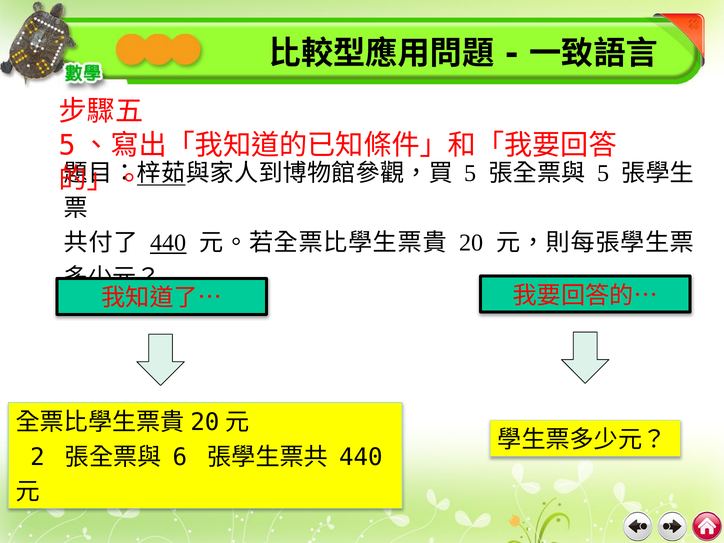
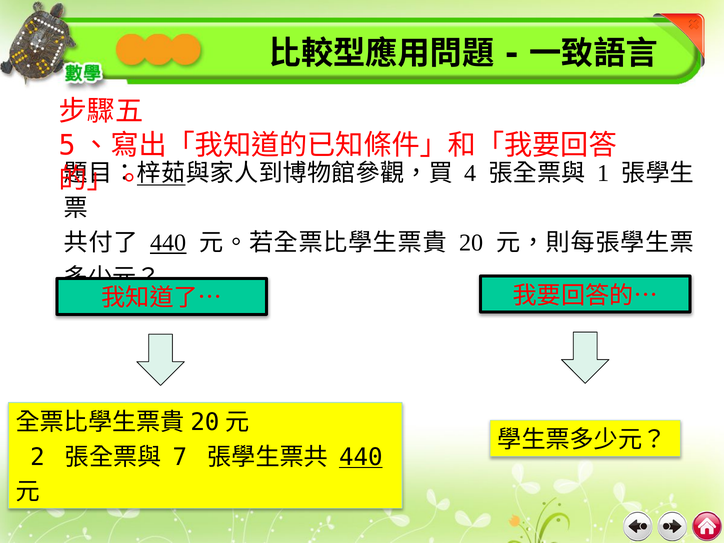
5 at (470, 173): 5 -> 4
5 at (603, 173): 5 -> 1
6: 6 -> 7
440 at (361, 457) underline: none -> present
